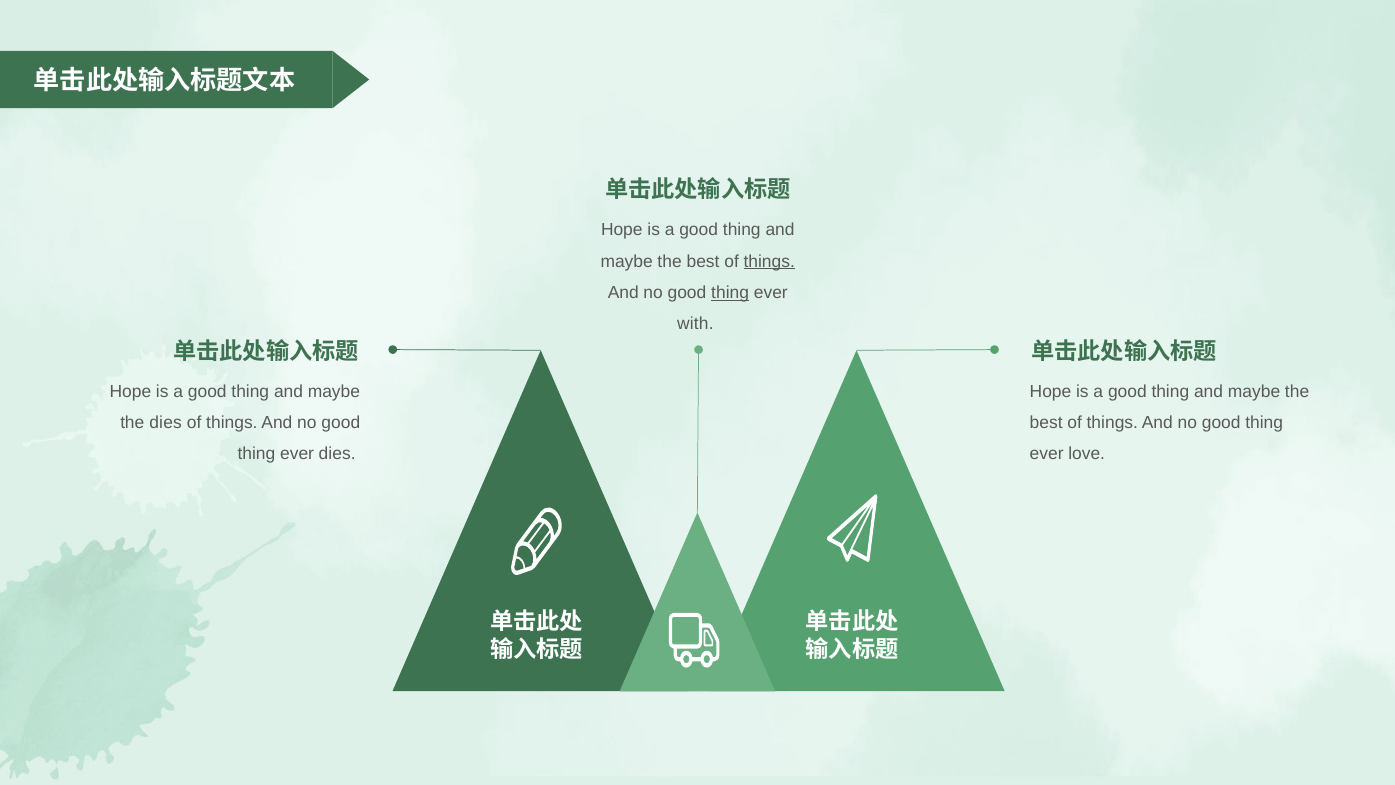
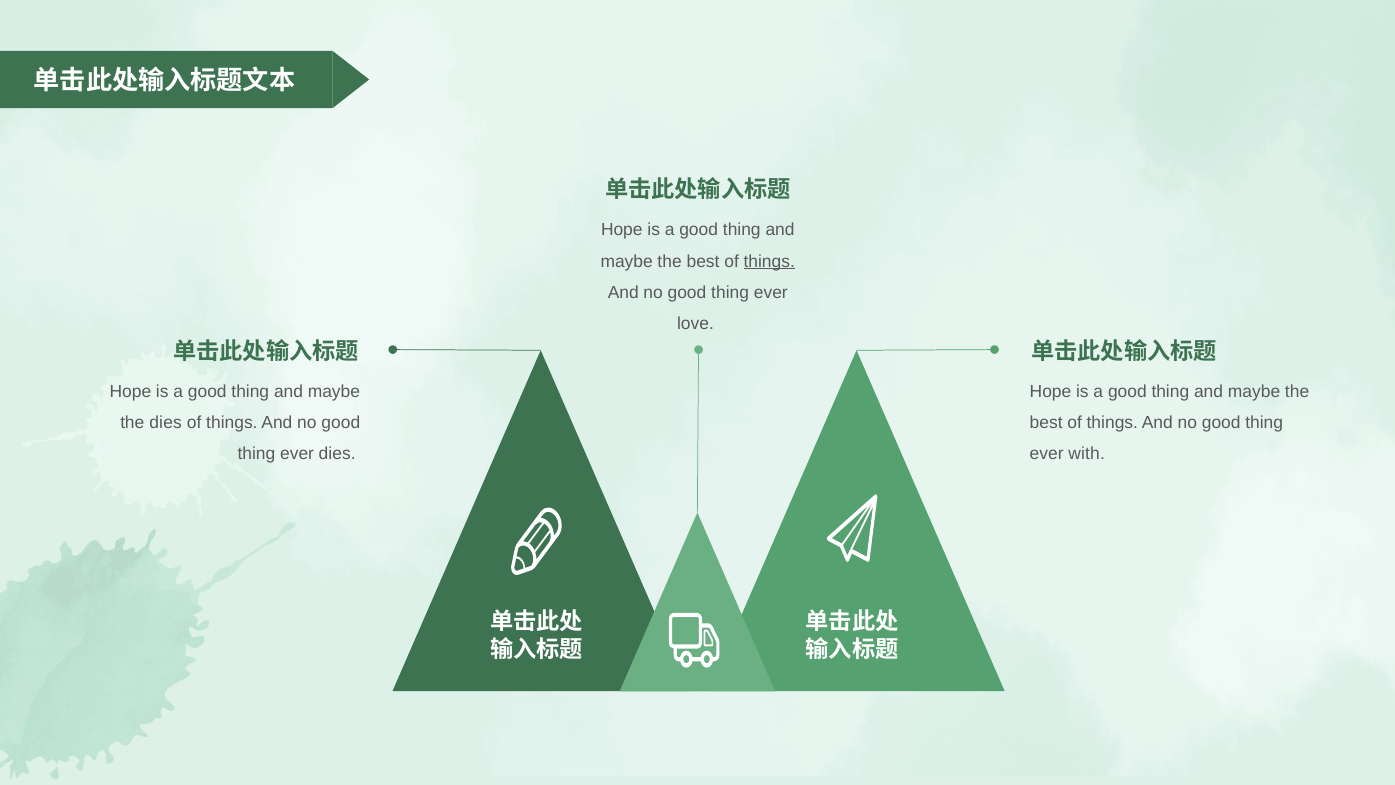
thing at (730, 293) underline: present -> none
with: with -> love
love: love -> with
